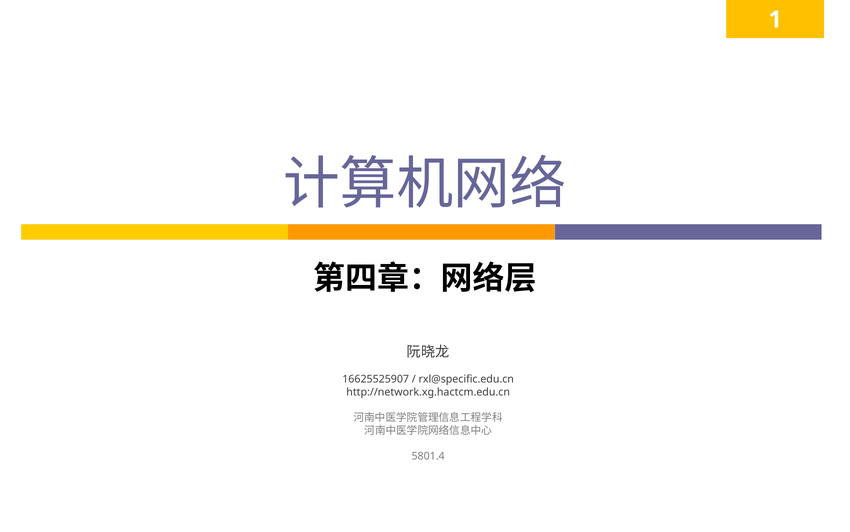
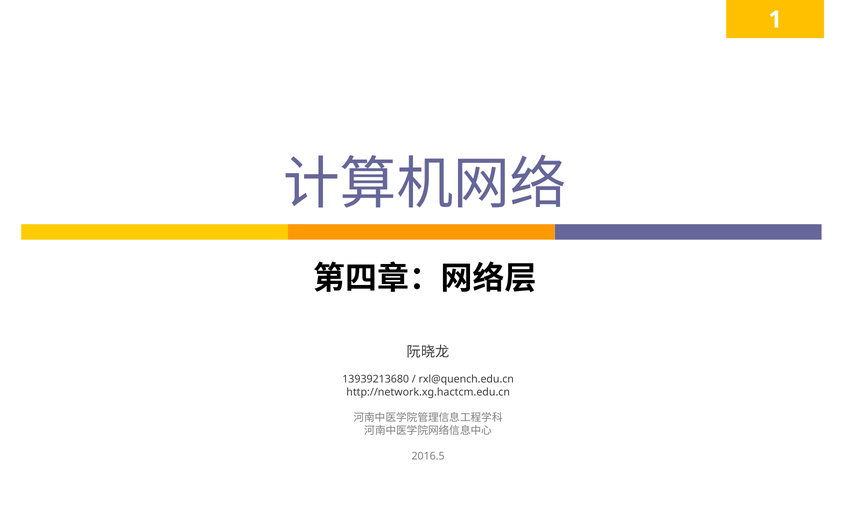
16625525907: 16625525907 -> 13939213680
rxl@specific.edu.cn: rxl@specific.edu.cn -> rxl@quench.edu.cn
5801.4: 5801.4 -> 2016.5
